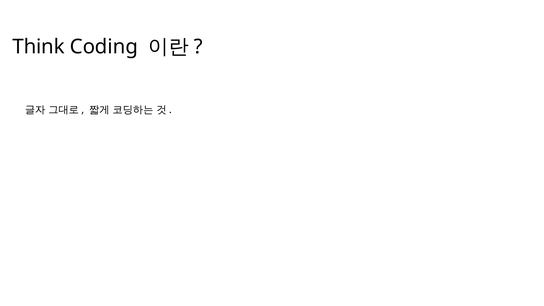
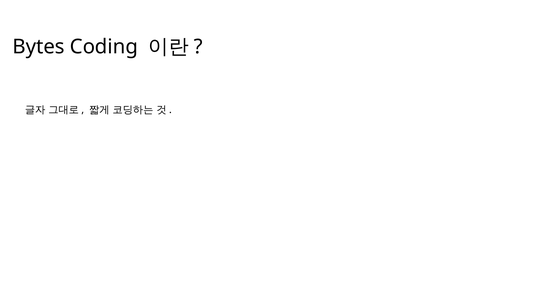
Think: Think -> Bytes
